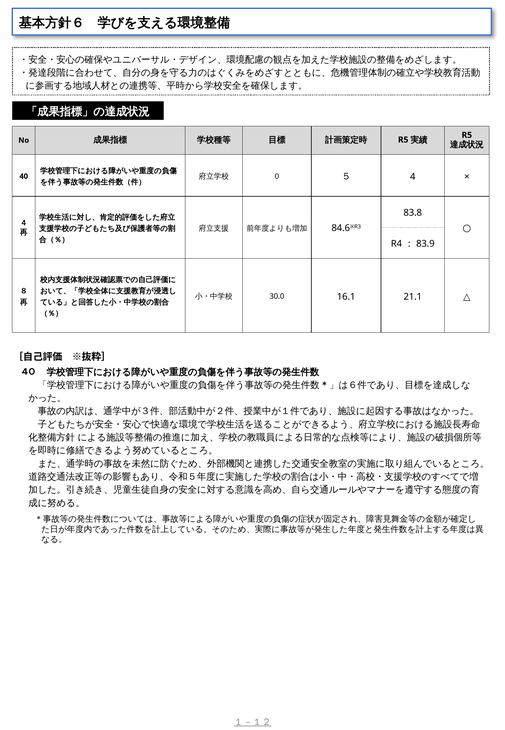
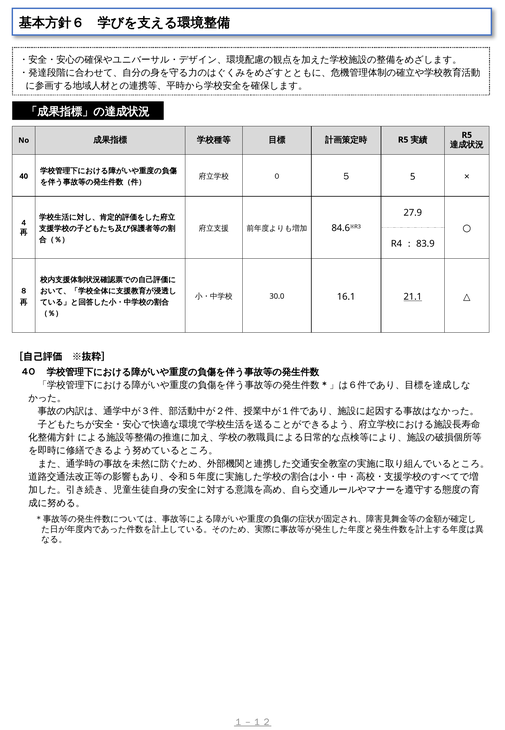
4: 4 -> 5
83.8: 83.8 -> 27.9
21.1 underline: none -> present
